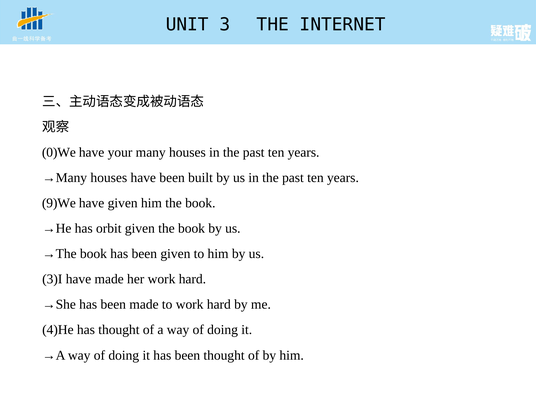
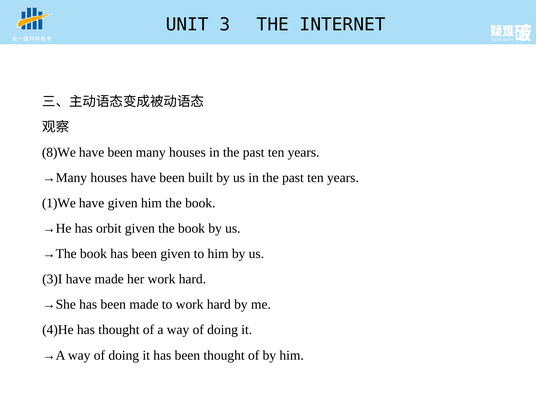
0)We: 0)We -> 8)We
your at (120, 152): your -> been
9)We: 9)We -> 1)We
